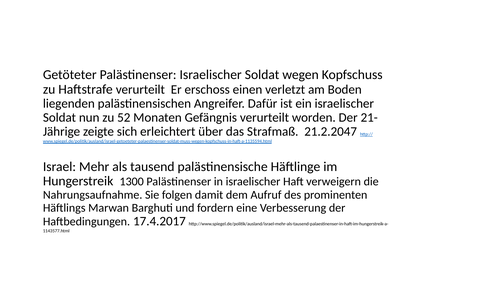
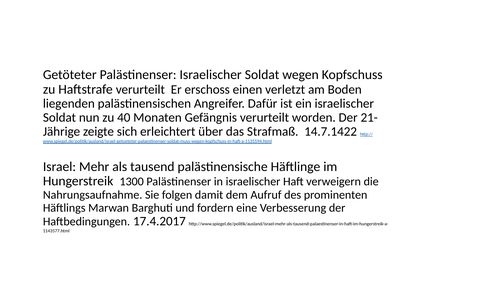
52: 52 -> 40
21.2.2047: 21.2.2047 -> 14.7.1422
